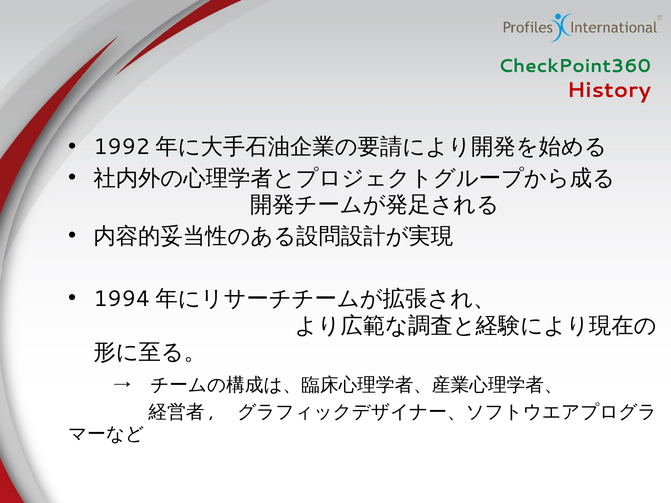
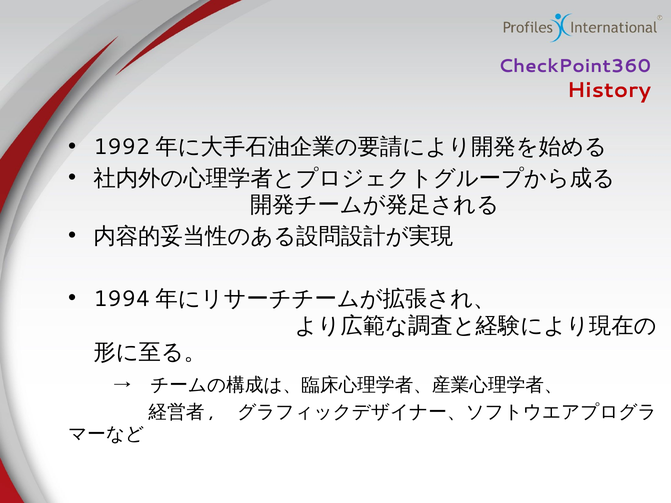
CheckPoint360 colour: green -> purple
